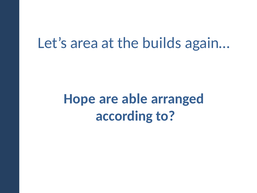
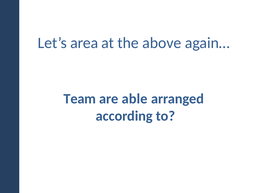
builds: builds -> above
Hope: Hope -> Team
